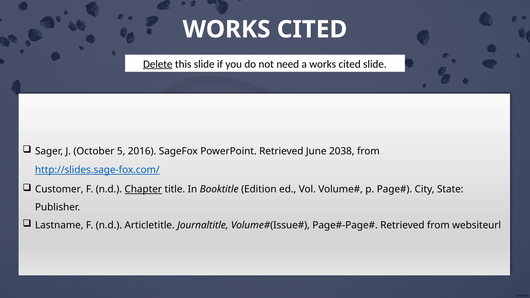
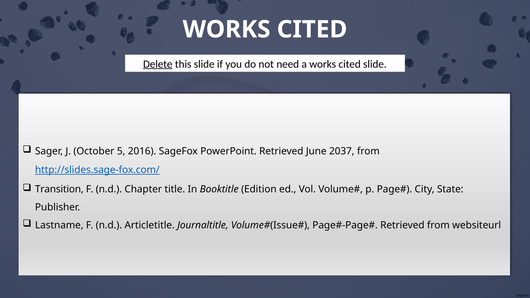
2038: 2038 -> 2037
Customer: Customer -> Transition
Chapter underline: present -> none
